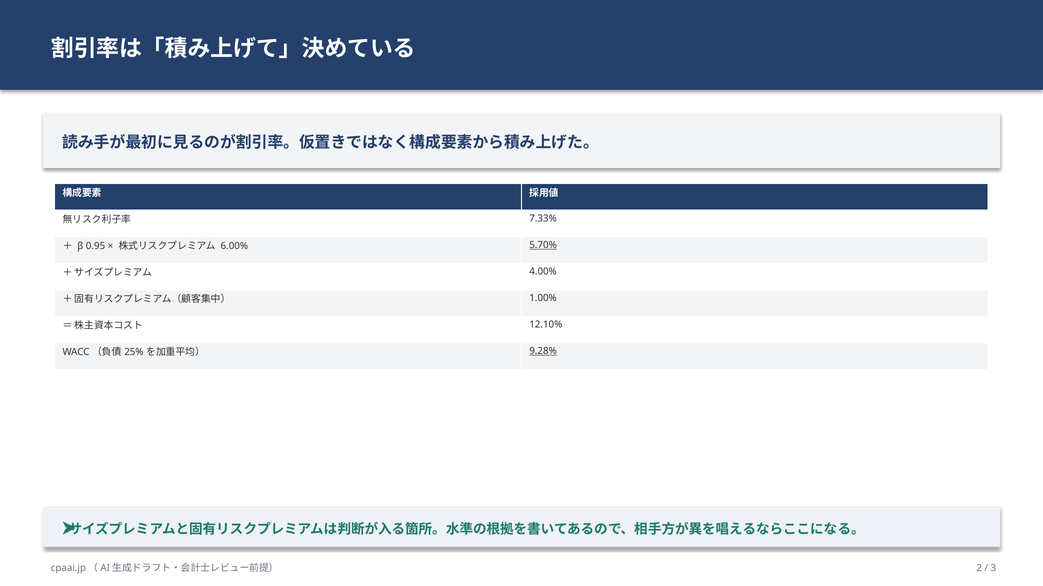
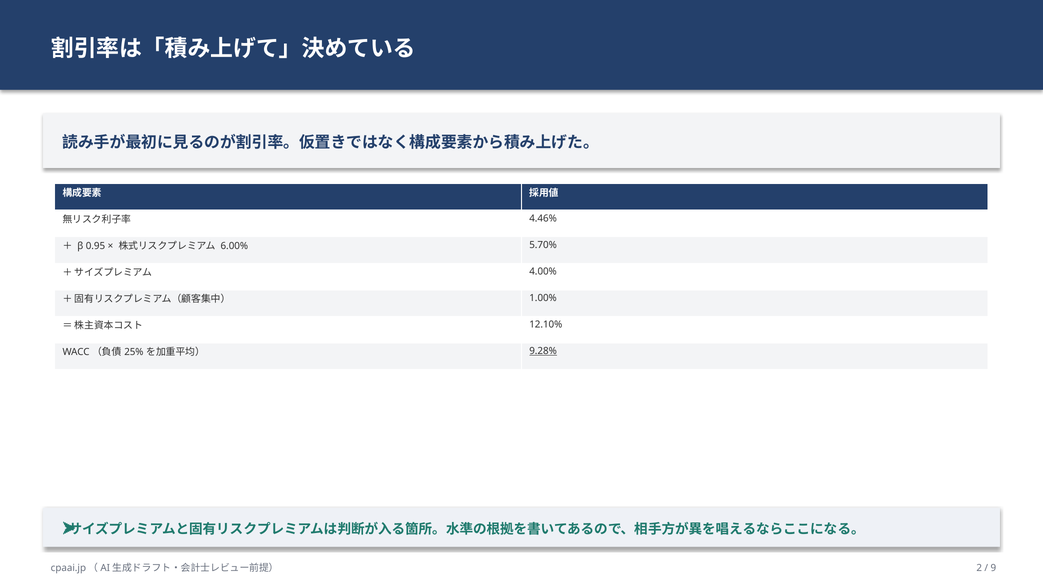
7.33%: 7.33% -> 4.46%
5.70% underline: present -> none
3: 3 -> 9
